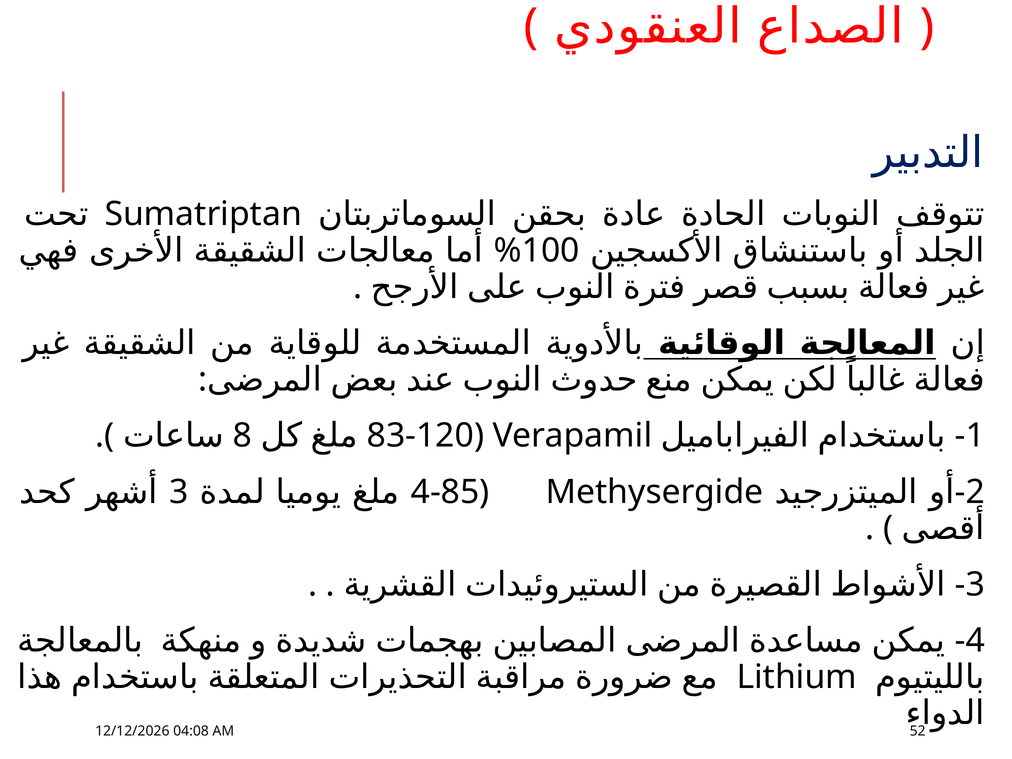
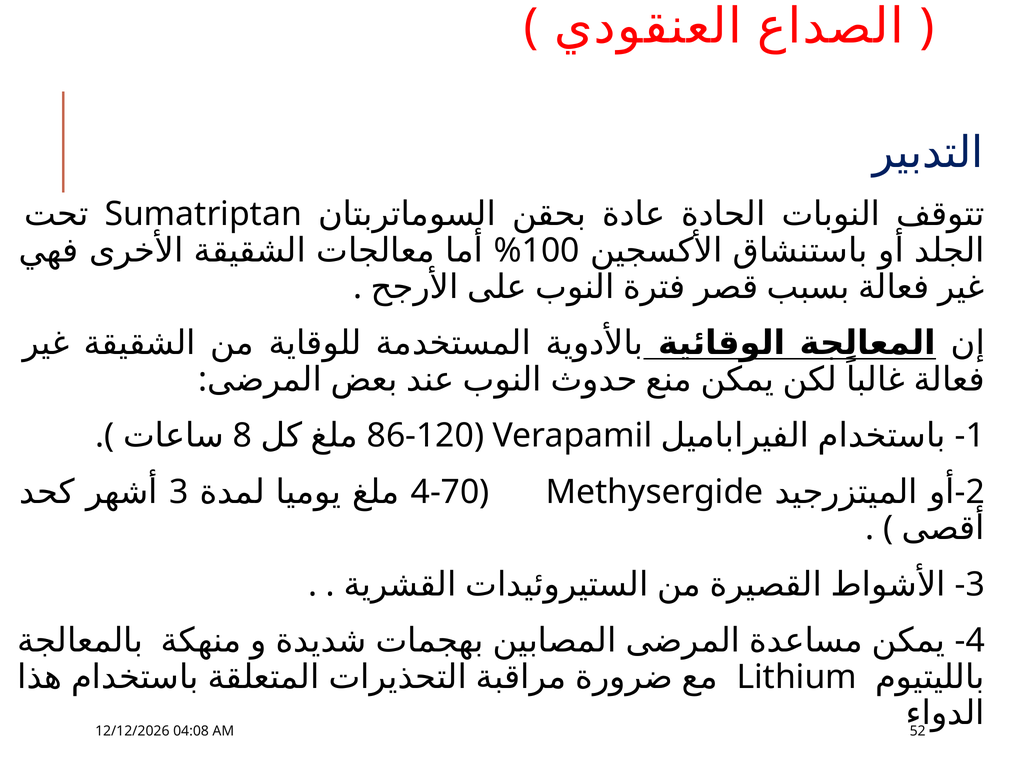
83-120: 83-120 -> 86-120
4-85: 4-85 -> 4-70
